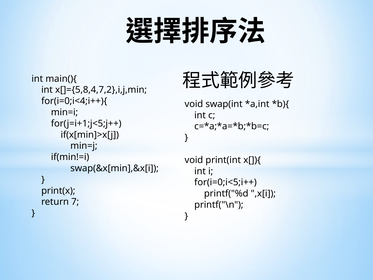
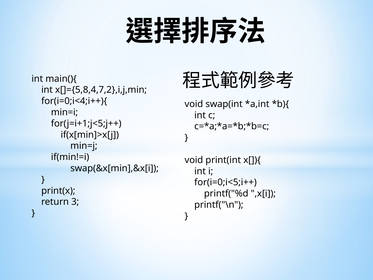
7: 7 -> 3
